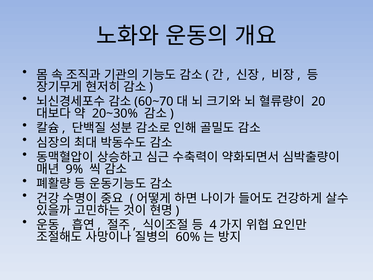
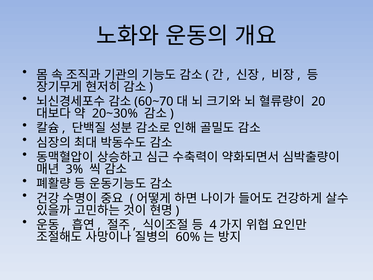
9%: 9% -> 3%
